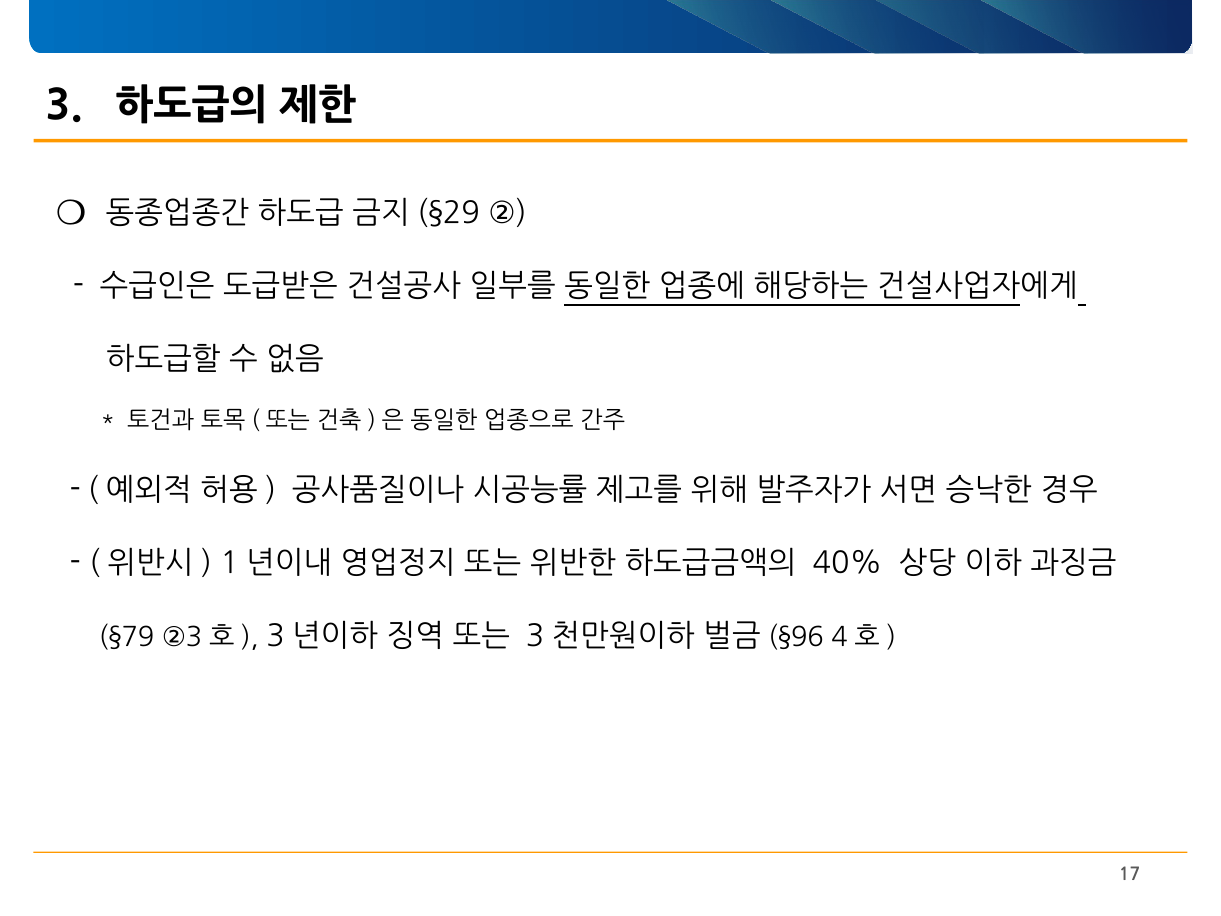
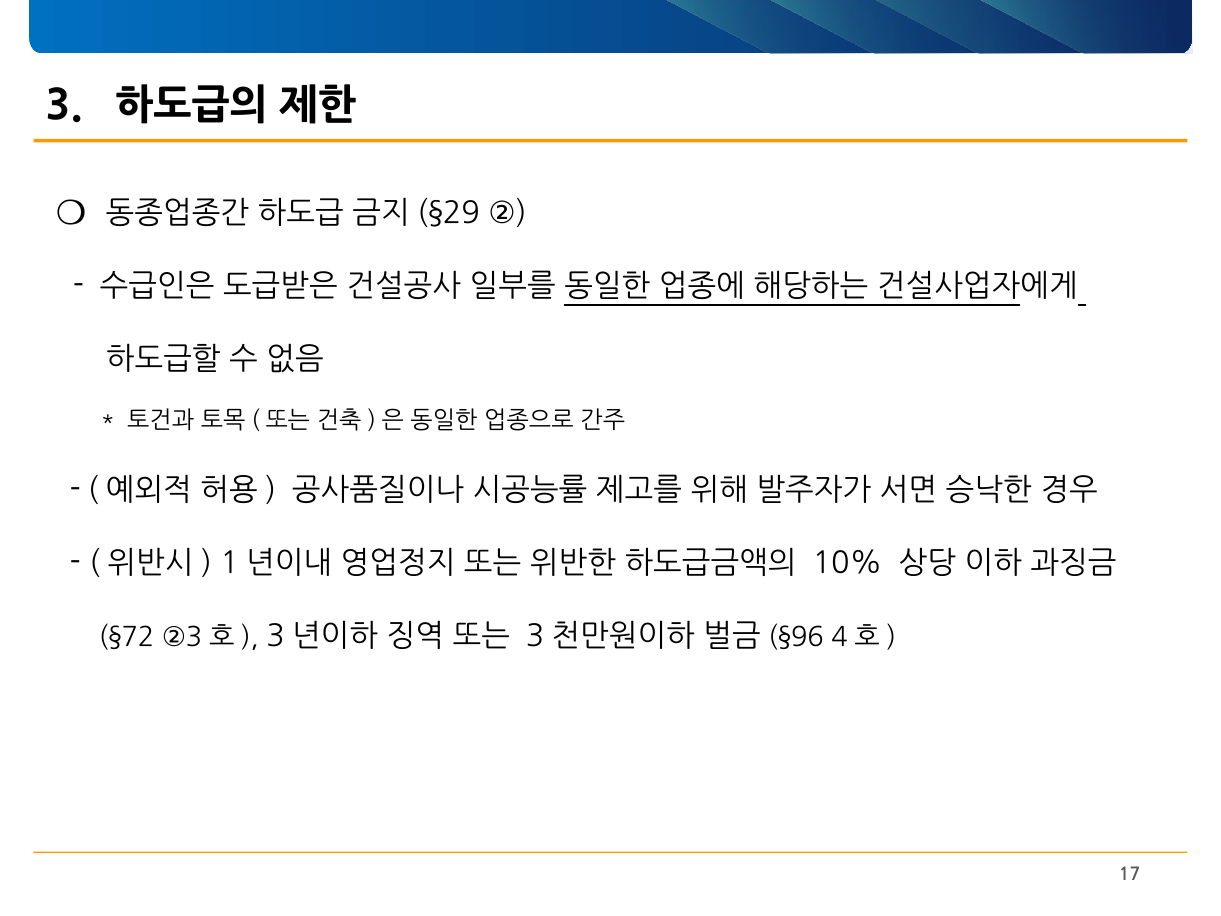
40%: 40% -> 10%
§79: §79 -> §72
